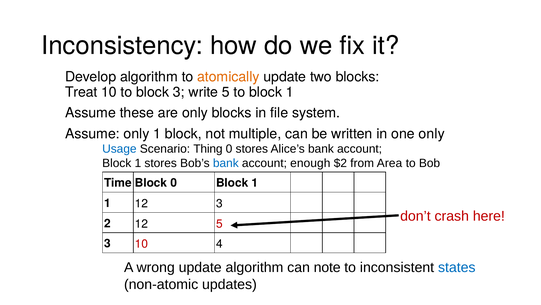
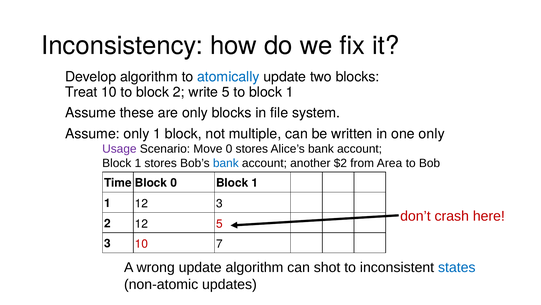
atomically colour: orange -> blue
block 3: 3 -> 2
Usage colour: blue -> purple
Thing: Thing -> Move
enough: enough -> another
4: 4 -> 7
note: note -> shot
